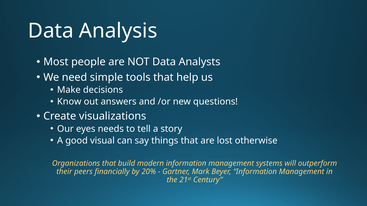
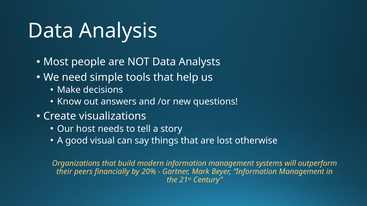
eyes: eyes -> host
